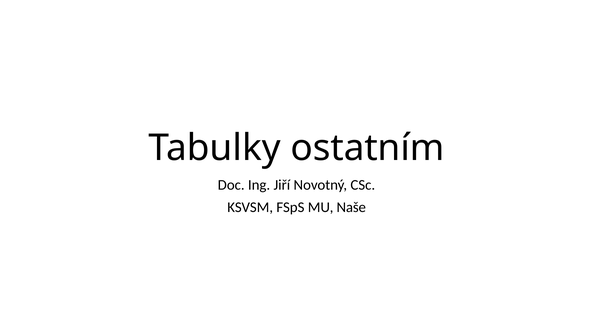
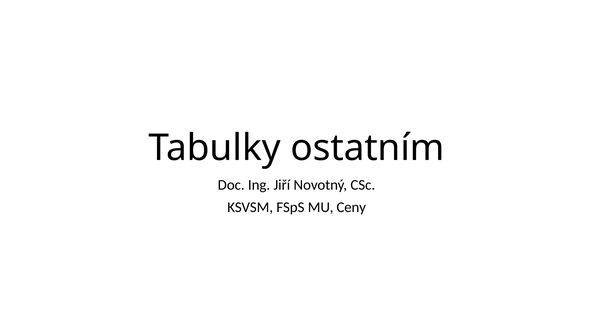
Naše: Naše -> Ceny
